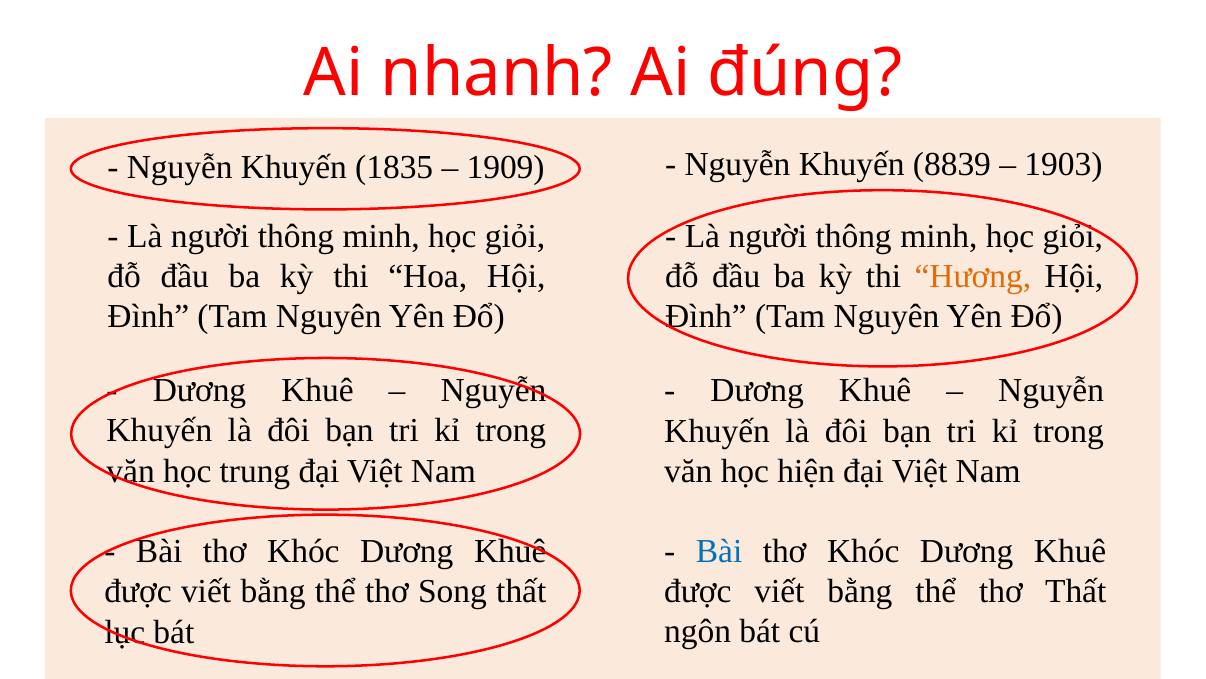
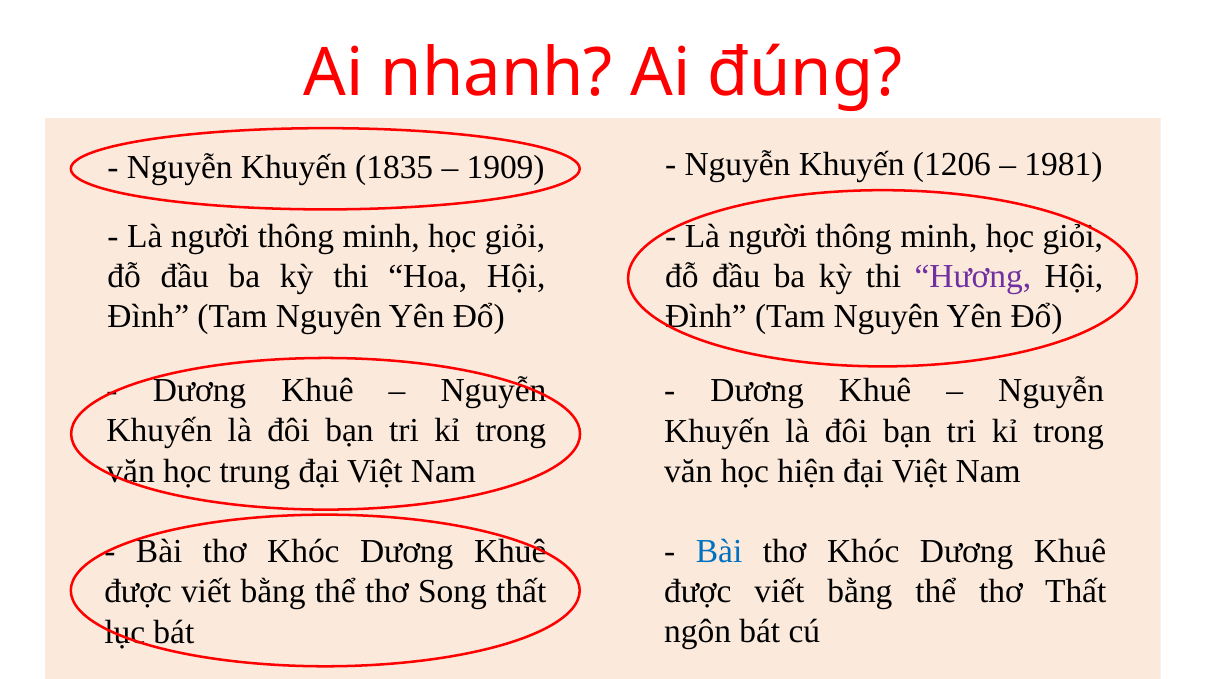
8839: 8839 -> 1206
1903: 1903 -> 1981
Hương colour: orange -> purple
